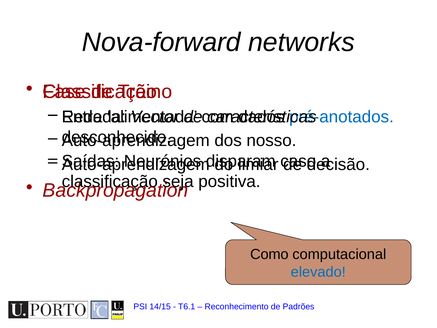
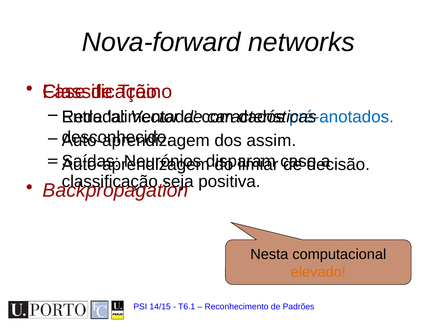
nosso: nosso -> assim
Como: Como -> Nesta
elevado colour: blue -> orange
